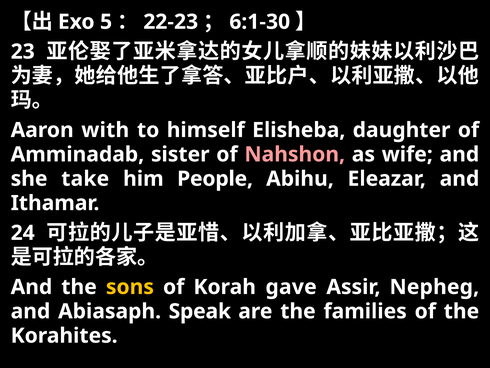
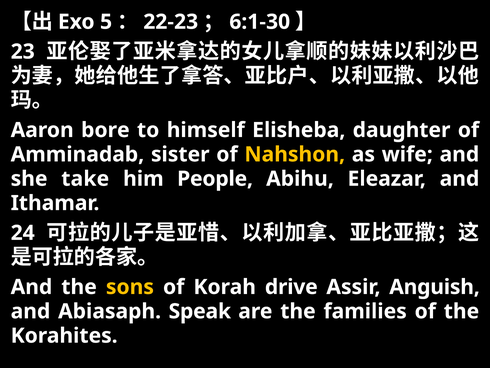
with: with -> bore
Nahshon colour: pink -> yellow
gave: gave -> drive
Nepheg: Nepheg -> Anguish
